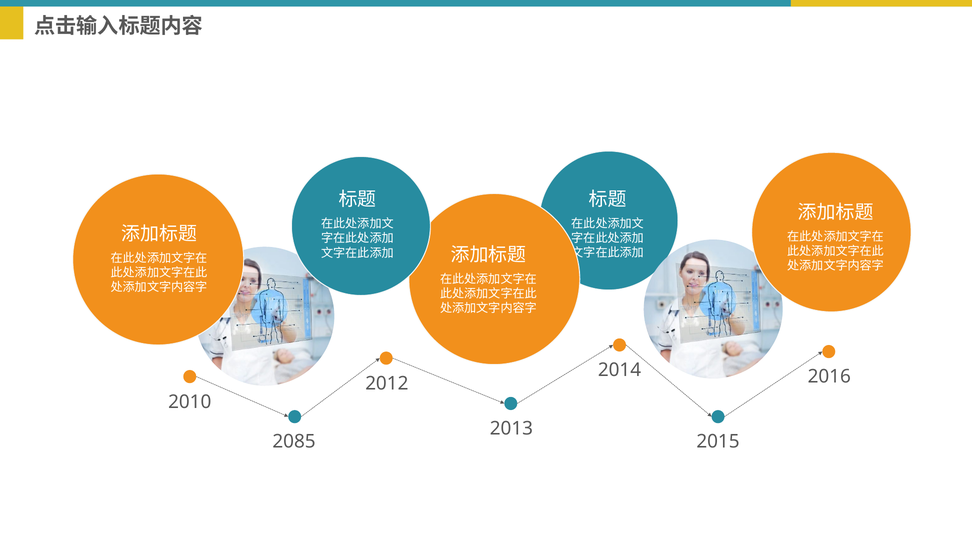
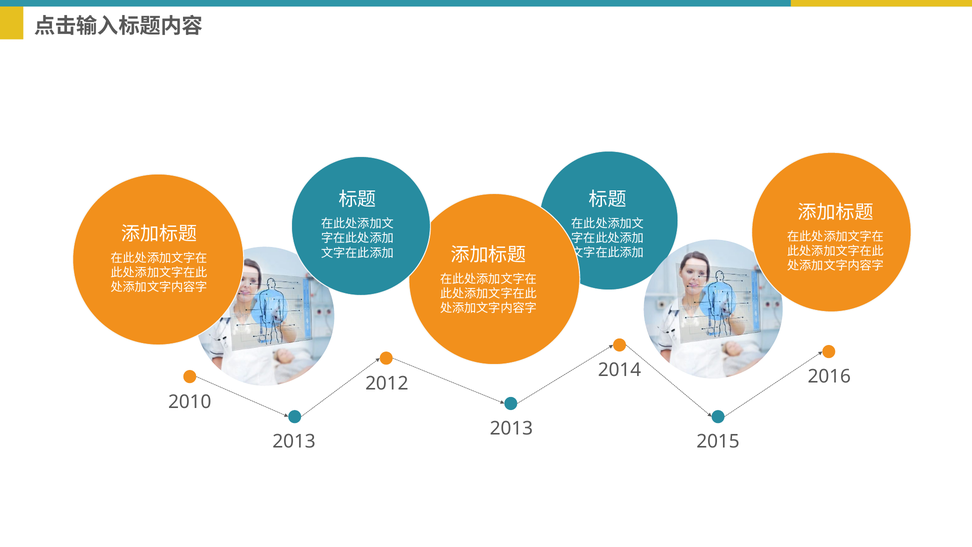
2085 at (294, 441): 2085 -> 2013
